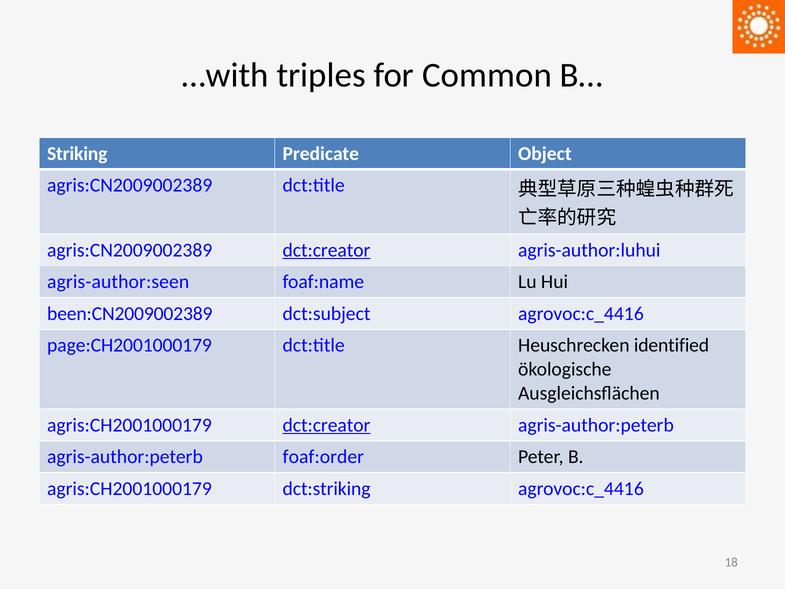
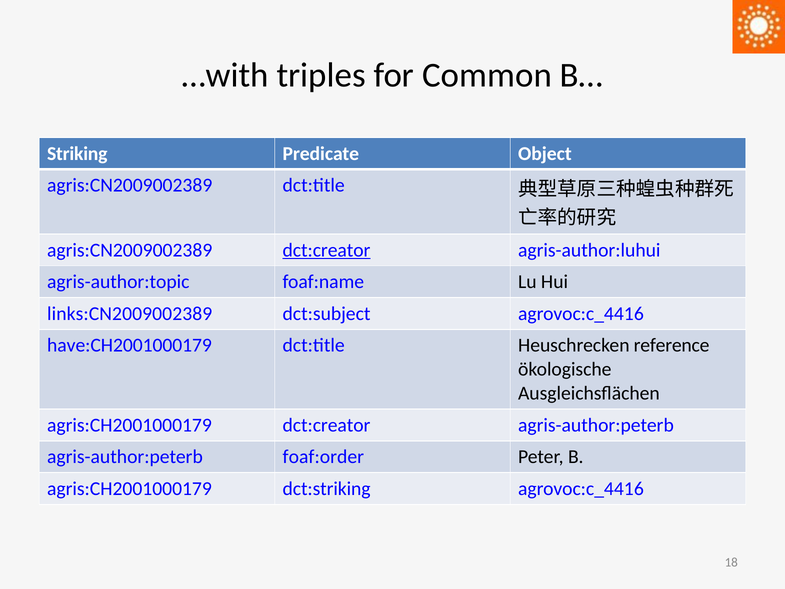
agris-author:seen: agris-author:seen -> agris-author:topic
been:CN2009002389: been:CN2009002389 -> links:CN2009002389
page:CH2001000179: page:CH2001000179 -> have:CH2001000179
identified: identified -> reference
dct:creator at (327, 425) underline: present -> none
